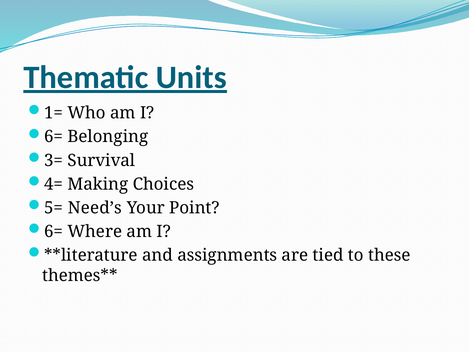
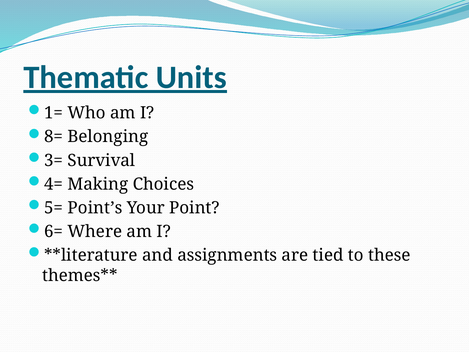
6= at (54, 137): 6= -> 8=
Need’s: Need’s -> Point’s
